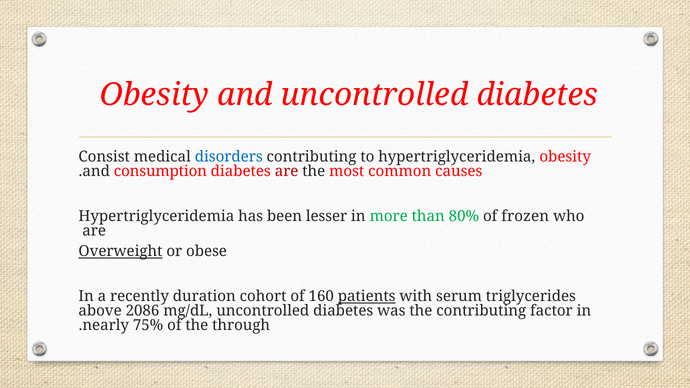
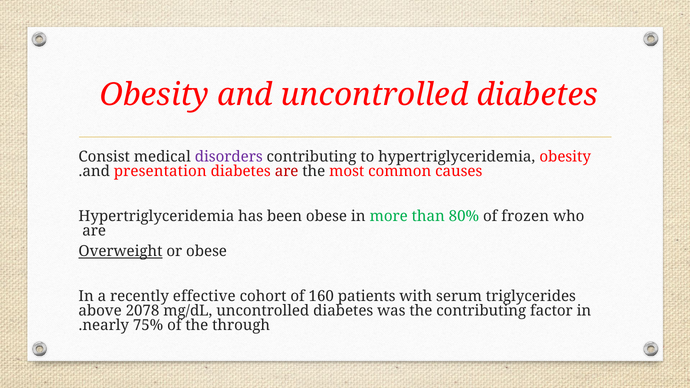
disorders colour: blue -> purple
consumption: consumption -> presentation
been lesser: lesser -> obese
duration: duration -> effective
patients underline: present -> none
2086: 2086 -> 2078
